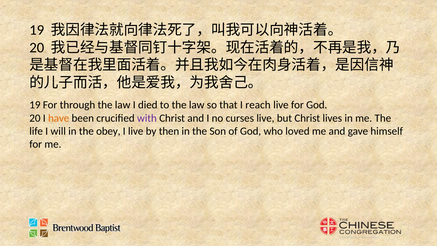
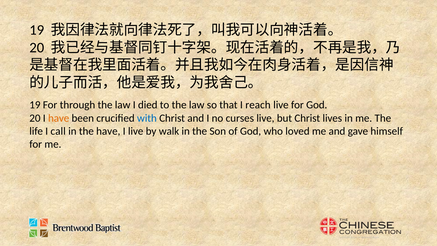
with colour: purple -> blue
will: will -> call
the obey: obey -> have
then: then -> walk
